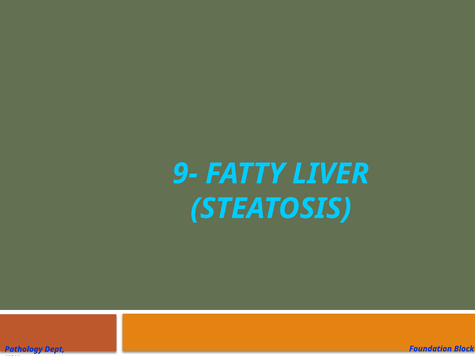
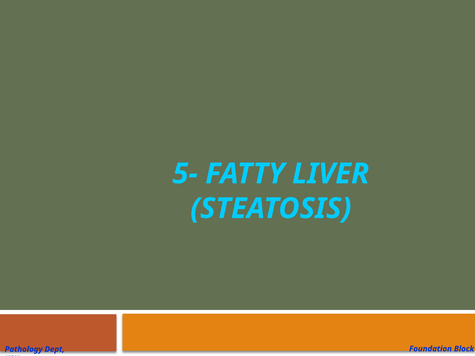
9-: 9- -> 5-
